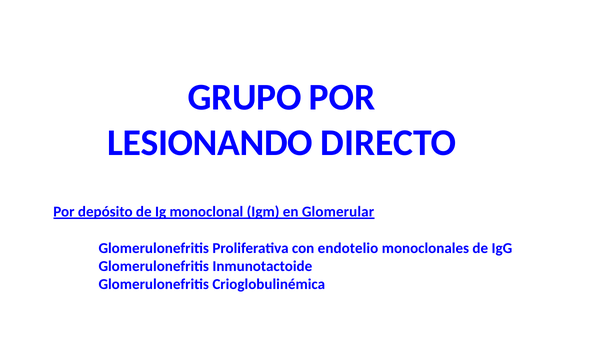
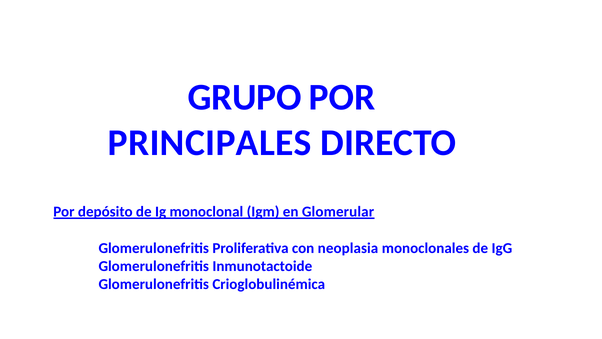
LESIONANDO: LESIONANDO -> PRINCIPALES
endotelio: endotelio -> neoplasia
